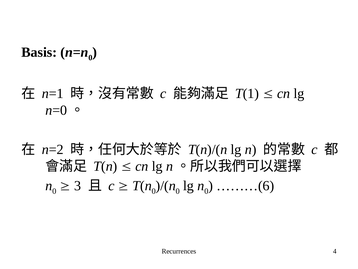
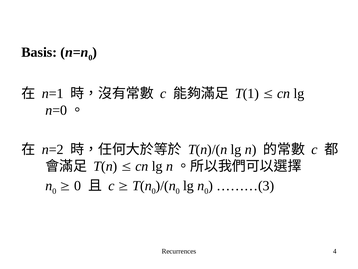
3 at (78, 185): 3 -> 0
………(6: ………(6 -> ………(3
